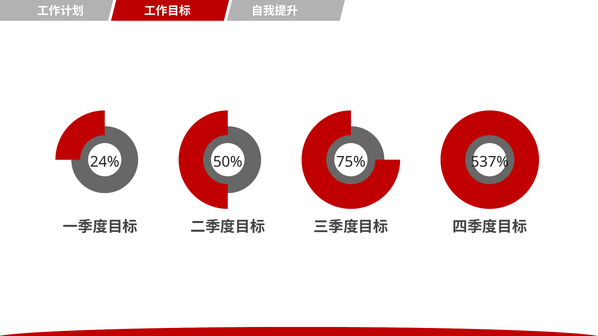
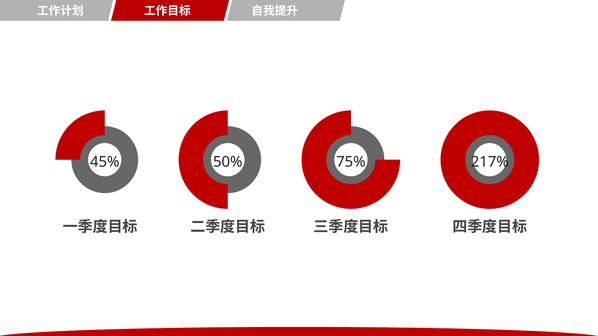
24%: 24% -> 45%
537%: 537% -> 217%
